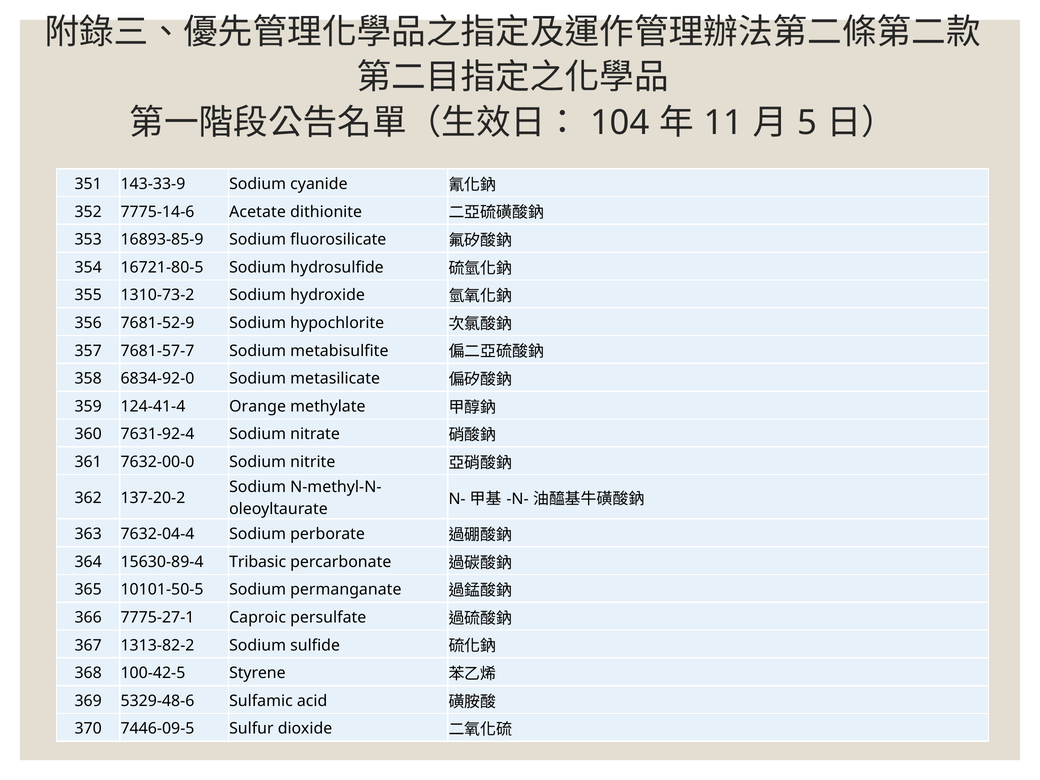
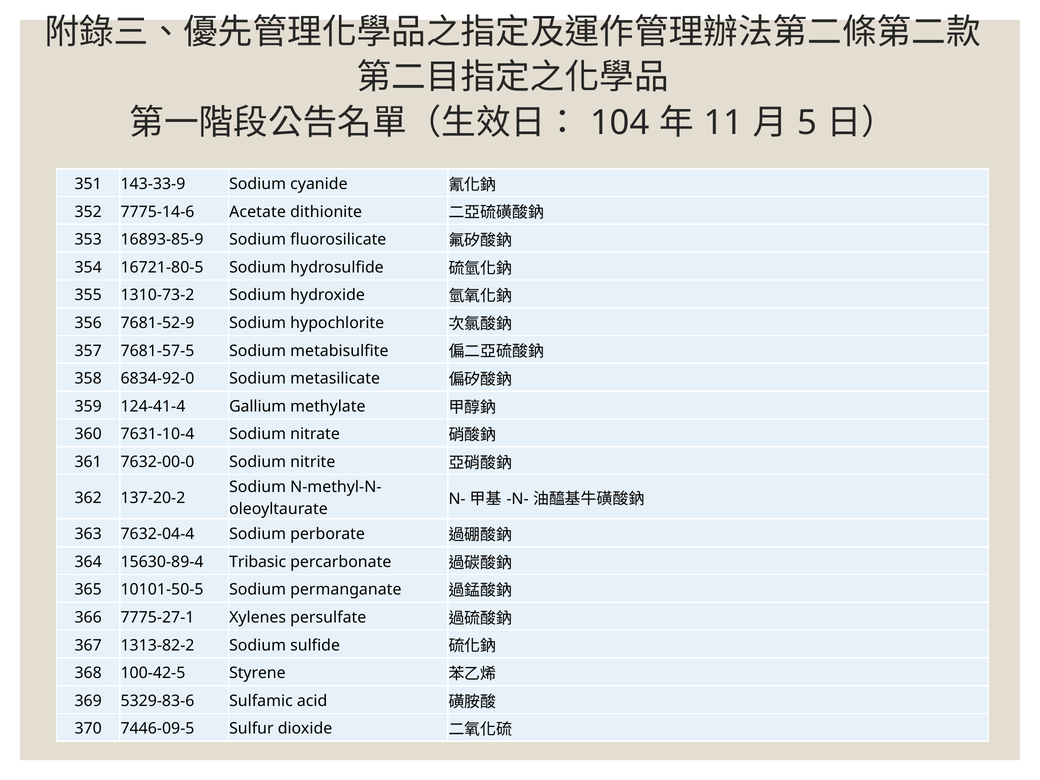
7681-57-7: 7681-57-7 -> 7681-57-5
Orange: Orange -> Gallium
7631-92-4: 7631-92-4 -> 7631-10-4
Caproic: Caproic -> Xylenes
5329-48-6: 5329-48-6 -> 5329-83-6
